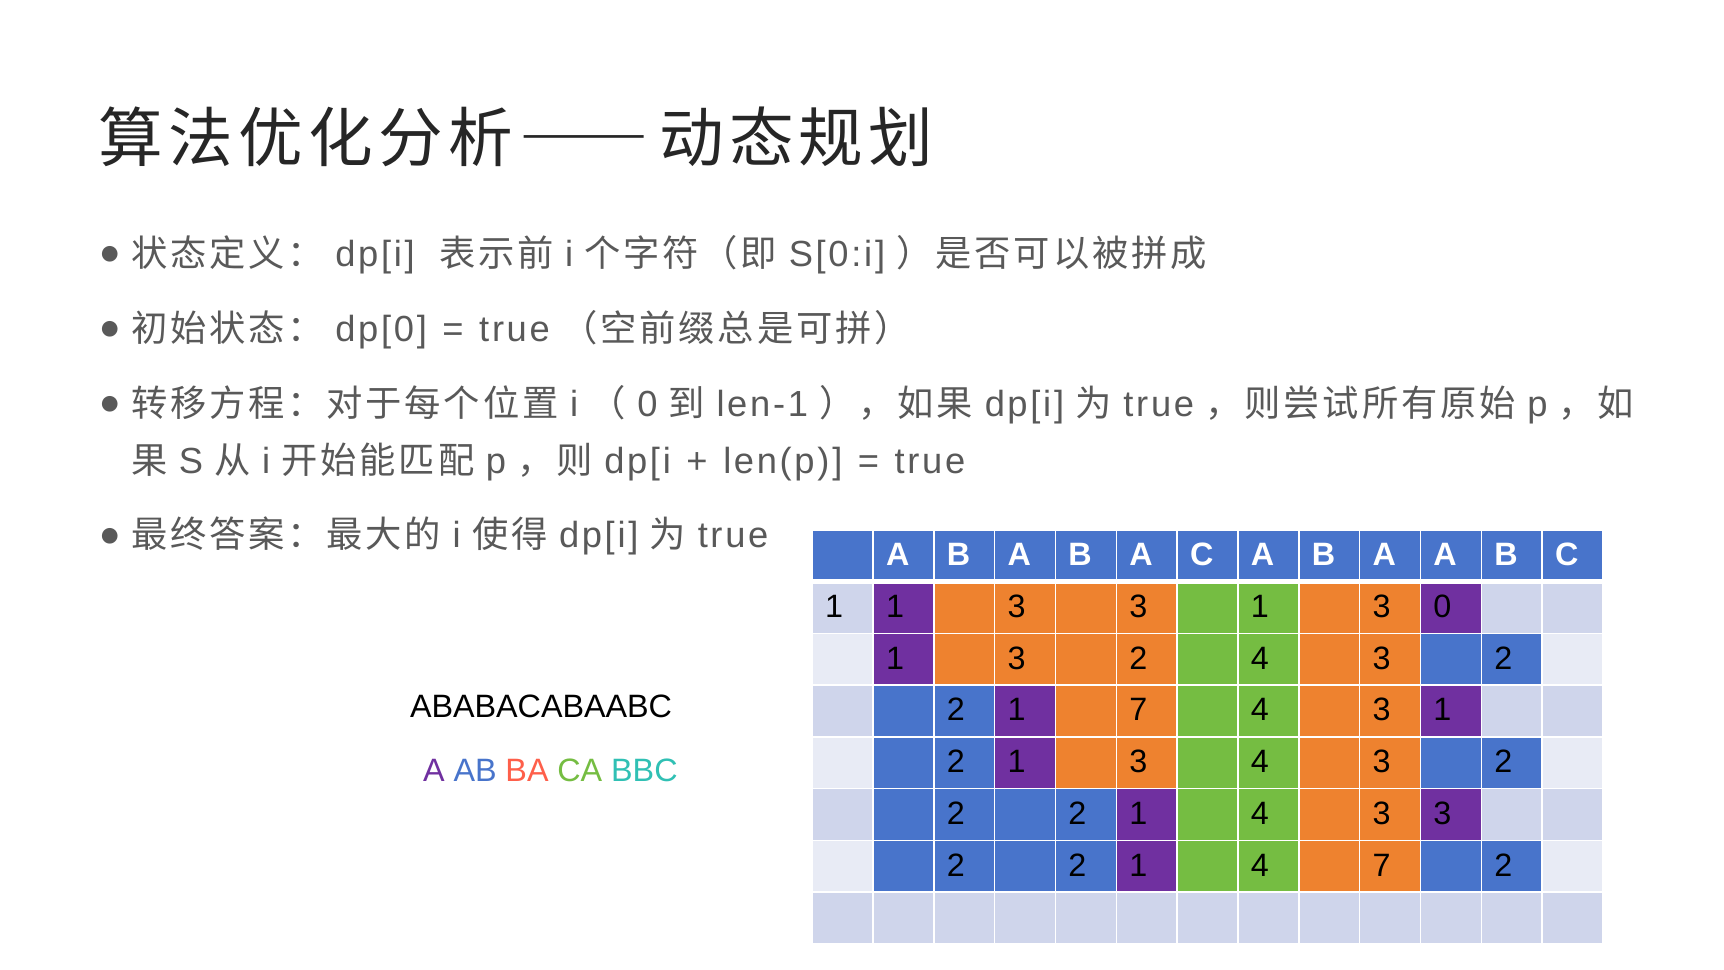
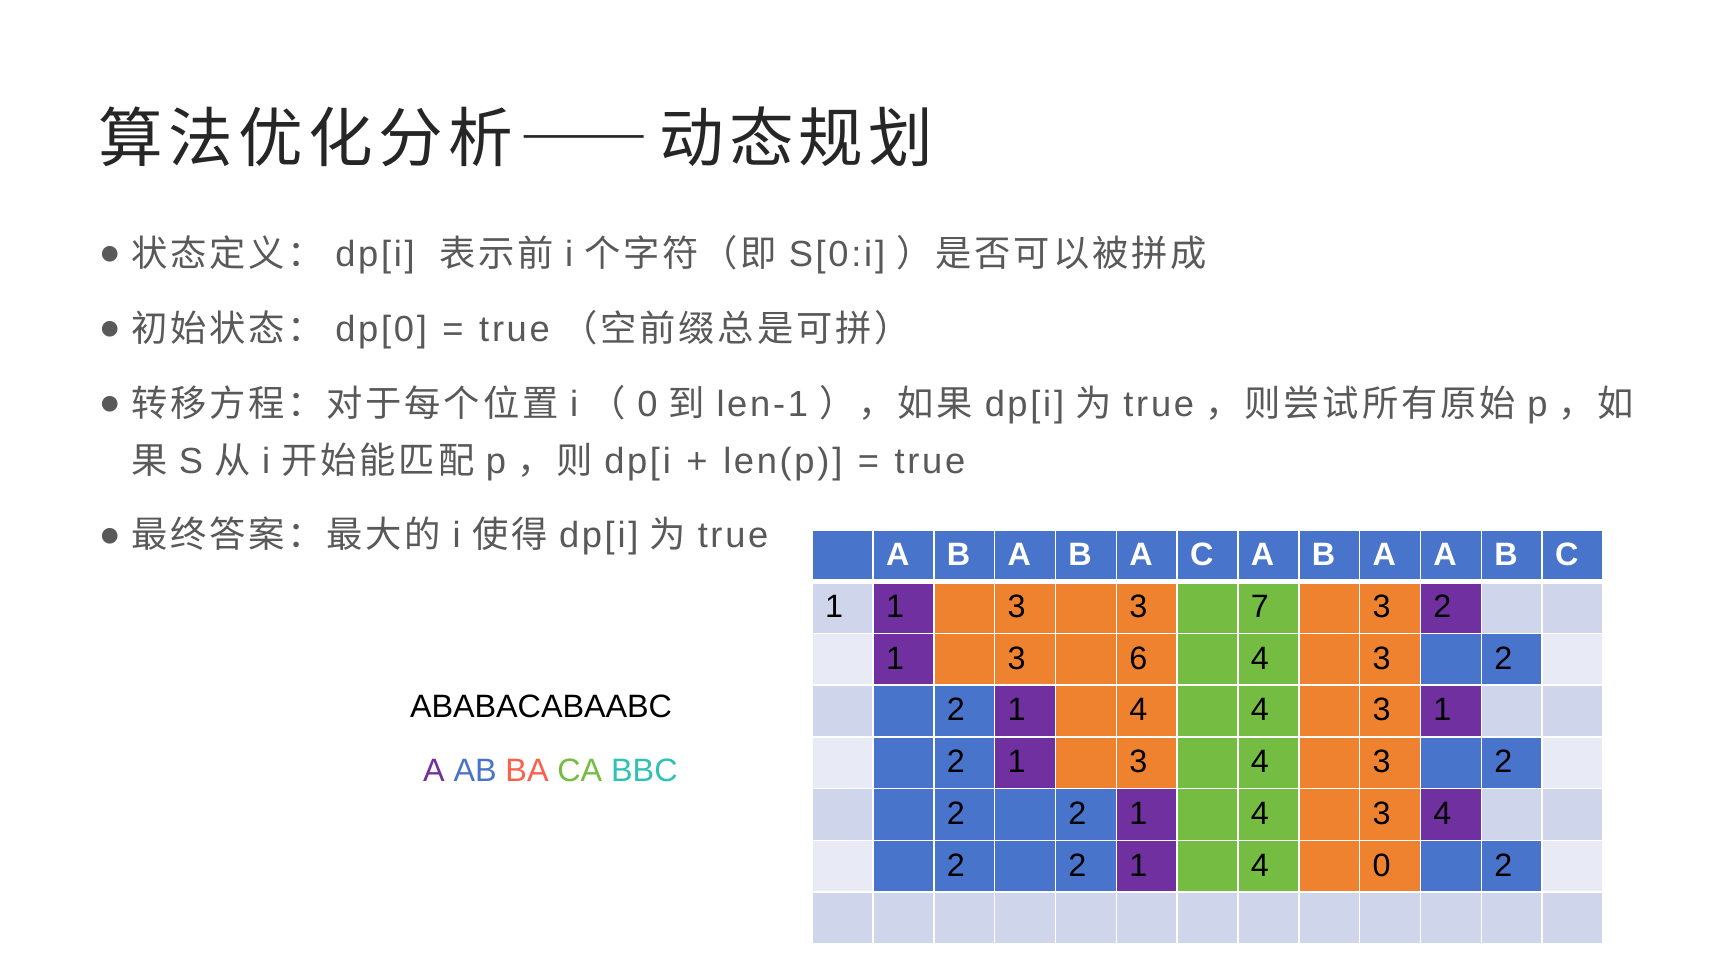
3 3 1: 1 -> 7
0 at (1442, 607): 0 -> 2
1 3 2: 2 -> 6
7 at (1138, 710): 7 -> 4
4 3 3: 3 -> 4
4 7: 7 -> 0
